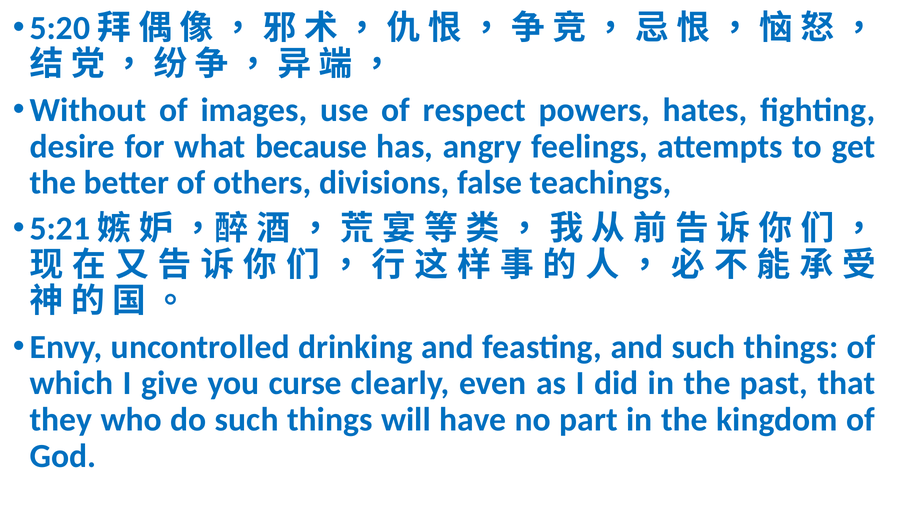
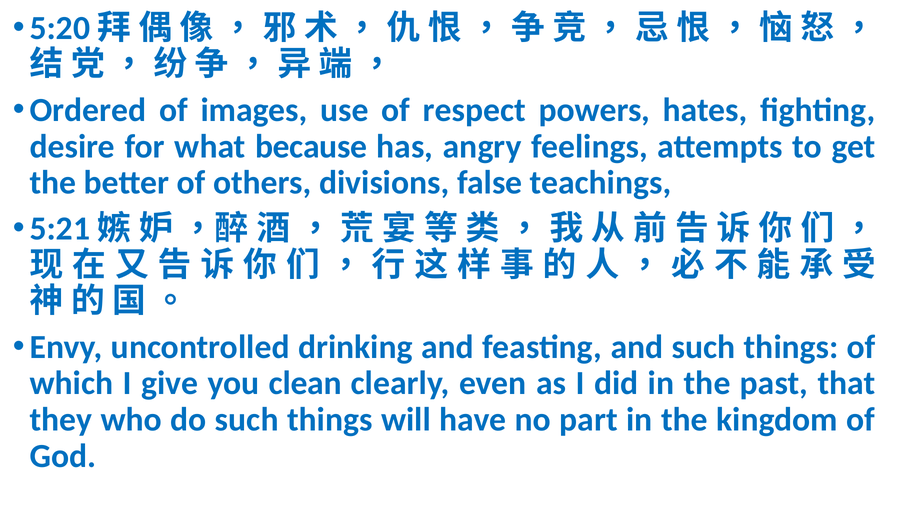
Without: Without -> Ordered
curse: curse -> clean
